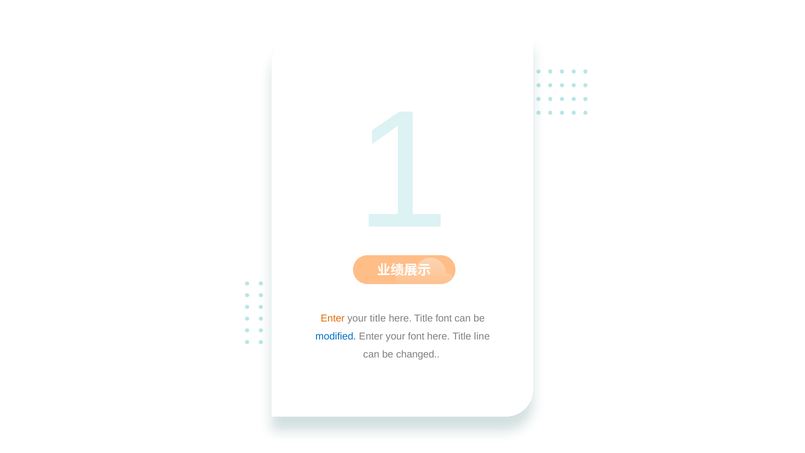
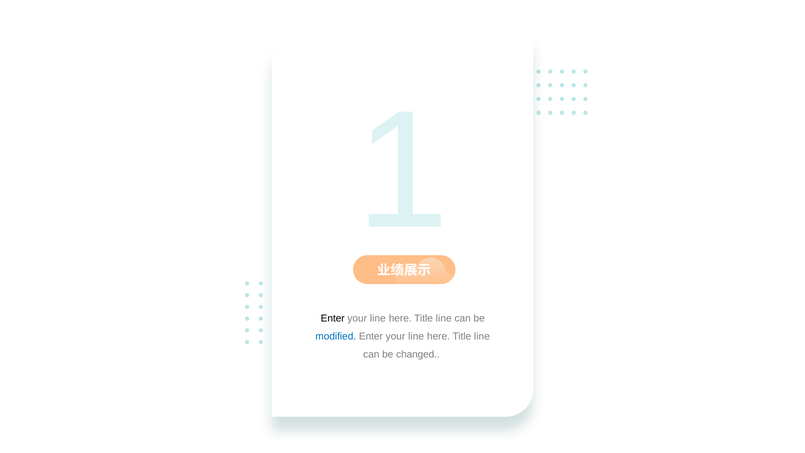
Enter at (333, 318) colour: orange -> black
title at (378, 318): title -> line
font at (444, 318): font -> line
font at (416, 336): font -> line
